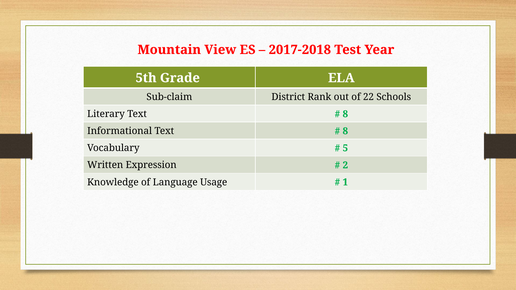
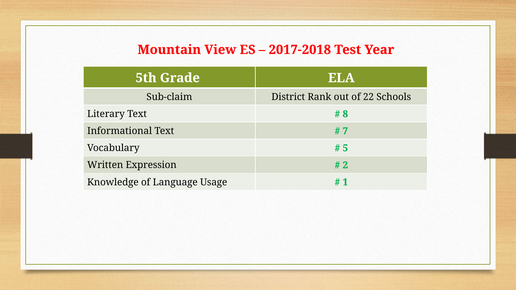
8 at (345, 131): 8 -> 7
